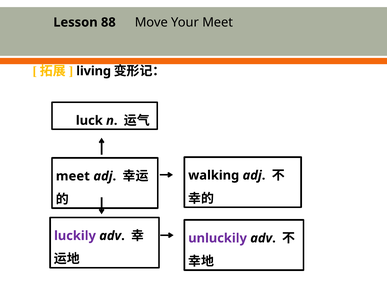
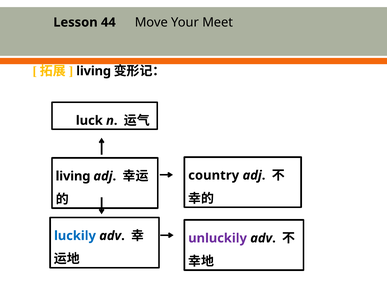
88: 88 -> 44
walking: walking -> country
meet at (73, 176): meet -> living
luckily colour: purple -> blue
